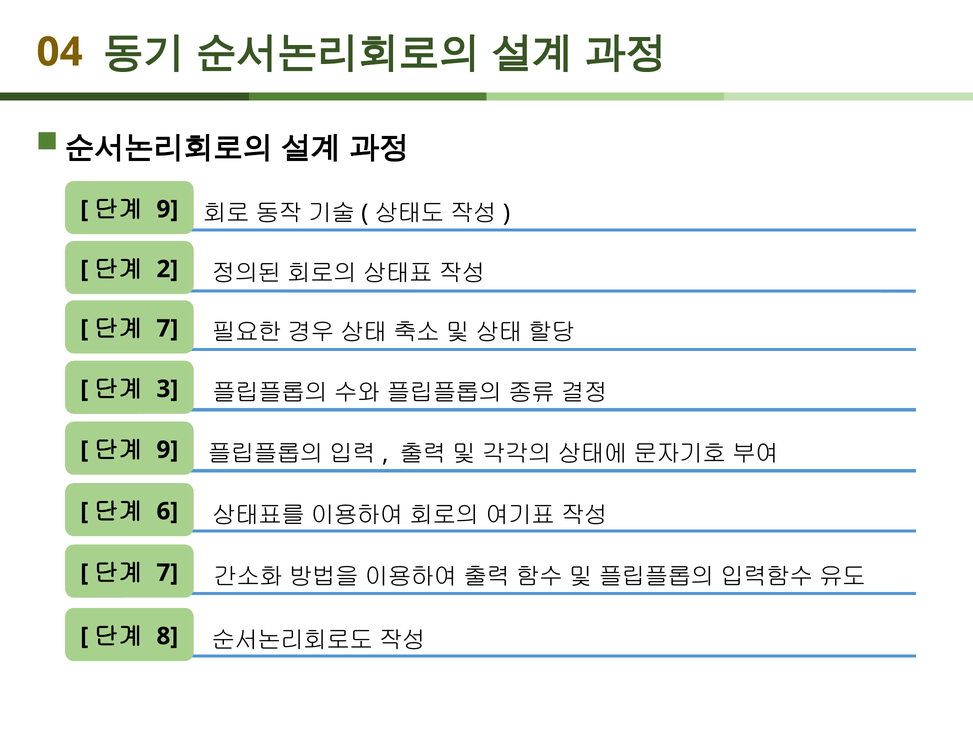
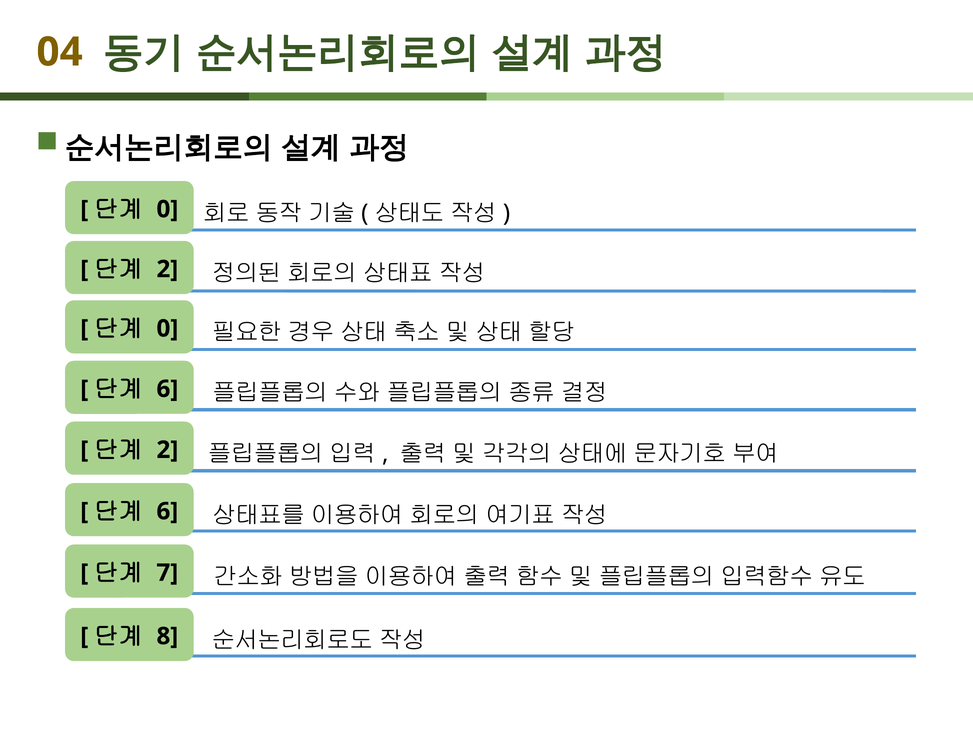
9 at (167, 209): 9 -> 0
7 at (167, 328): 7 -> 0
3 at (167, 389): 3 -> 6
9 at (167, 450): 9 -> 2
